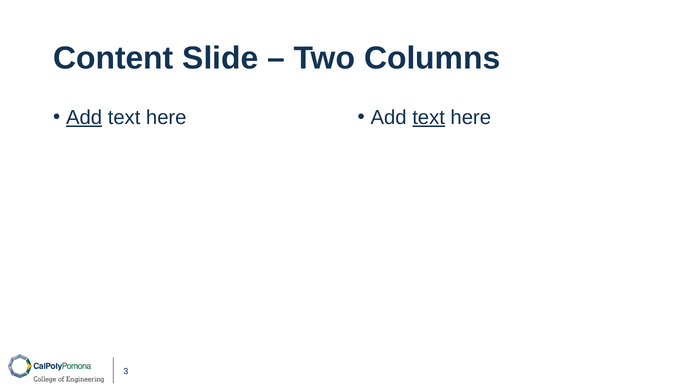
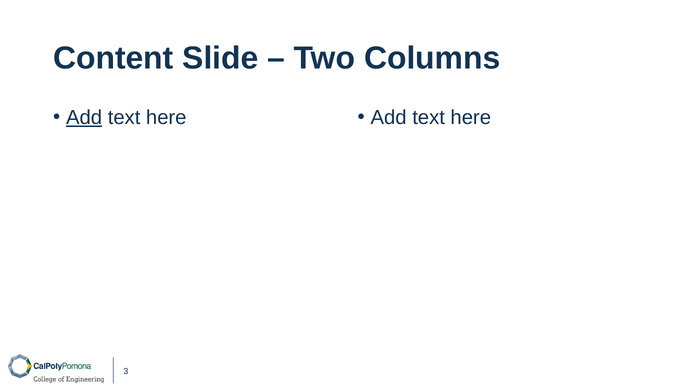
text at (429, 118) underline: present -> none
